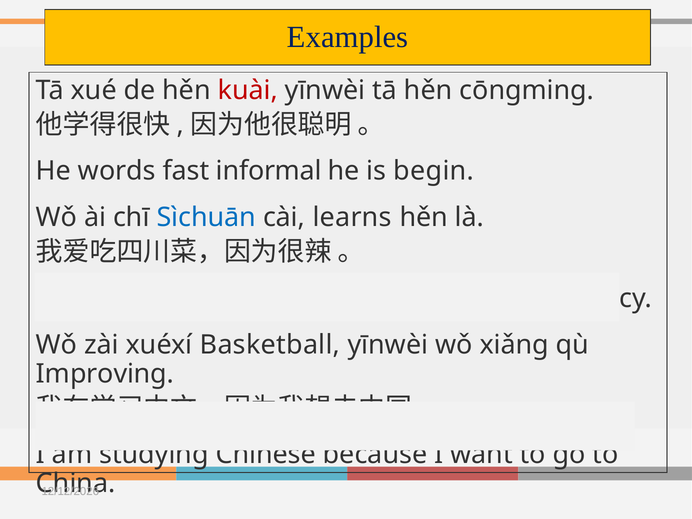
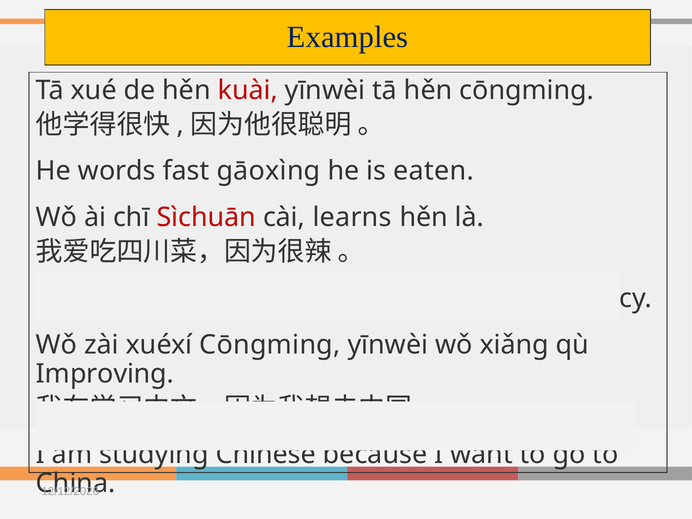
informal: informal -> gāoxìng
begin: begin -> eaten
Sìchuān colour: blue -> red
xuéxí Basketball: Basketball -> Cōngming
